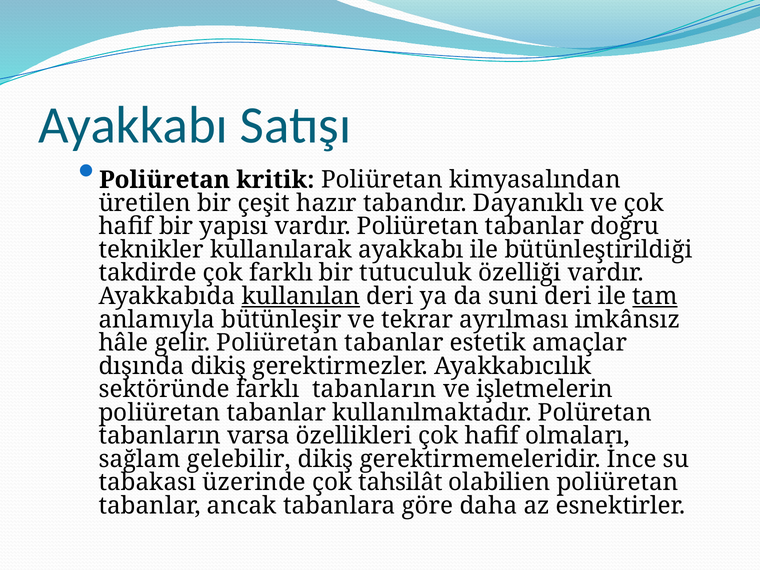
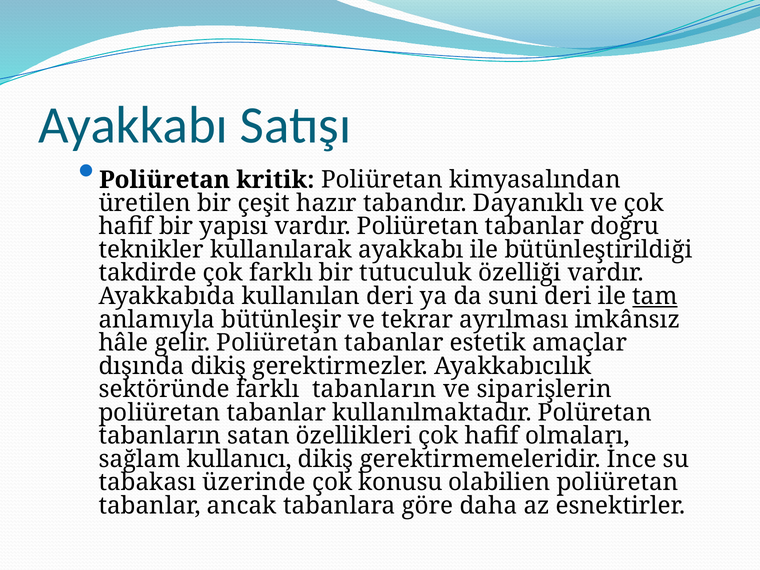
kullanılan underline: present -> none
işletmelerin: işletmelerin -> siparişlerin
varsa: varsa -> satan
gelebilir: gelebilir -> kullanıcı
tahsilât: tahsilât -> konusu
